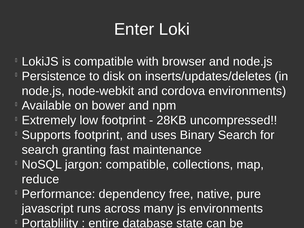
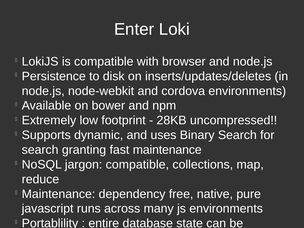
Supports footprint: footprint -> dynamic
Performance at (58, 194): Performance -> Maintenance
